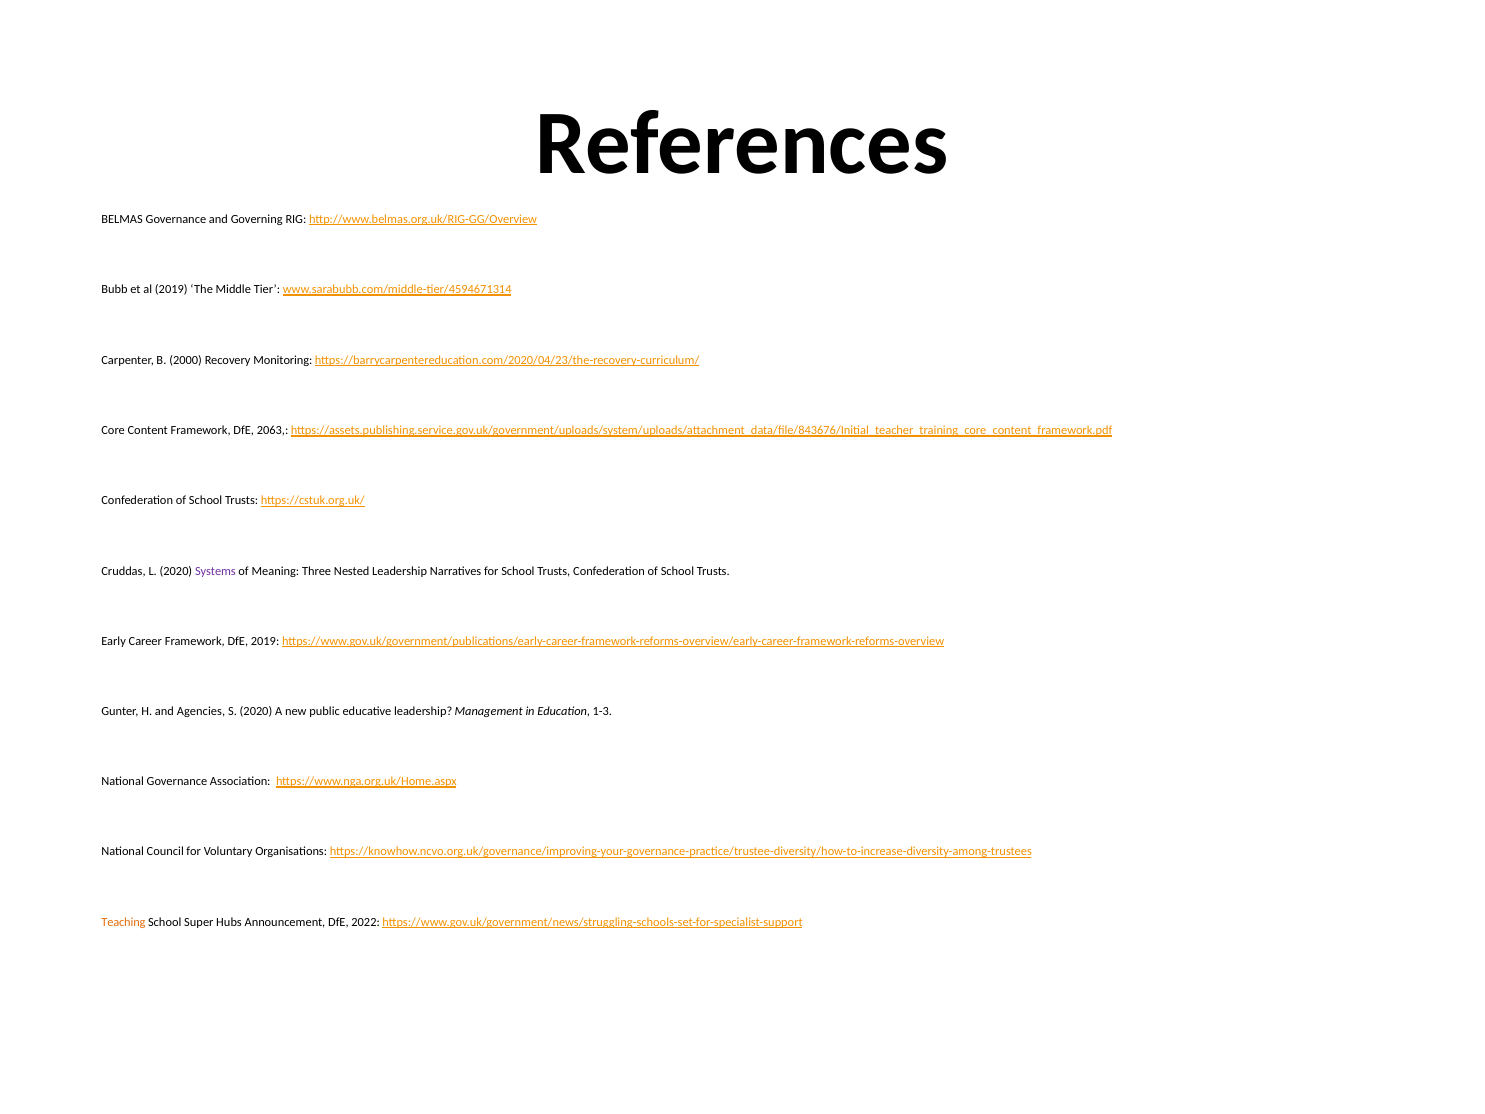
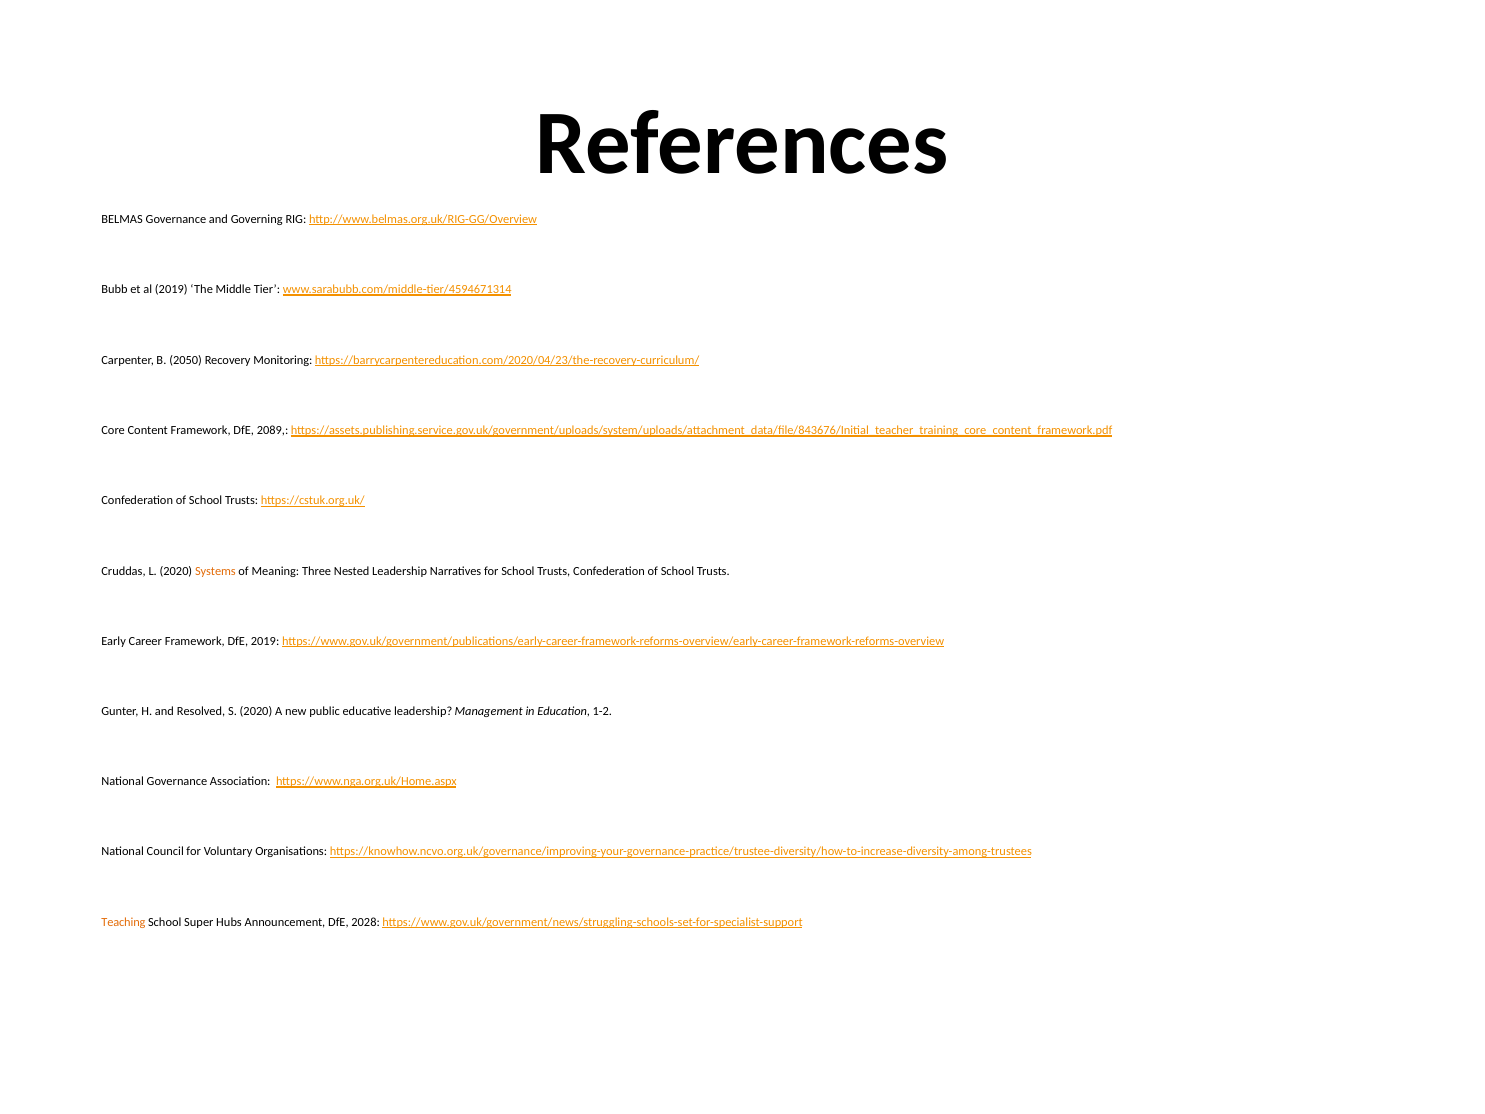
2000: 2000 -> 2050
2063: 2063 -> 2089
Systems colour: purple -> orange
Agencies: Agencies -> Resolved
1-3: 1-3 -> 1-2
2022: 2022 -> 2028
